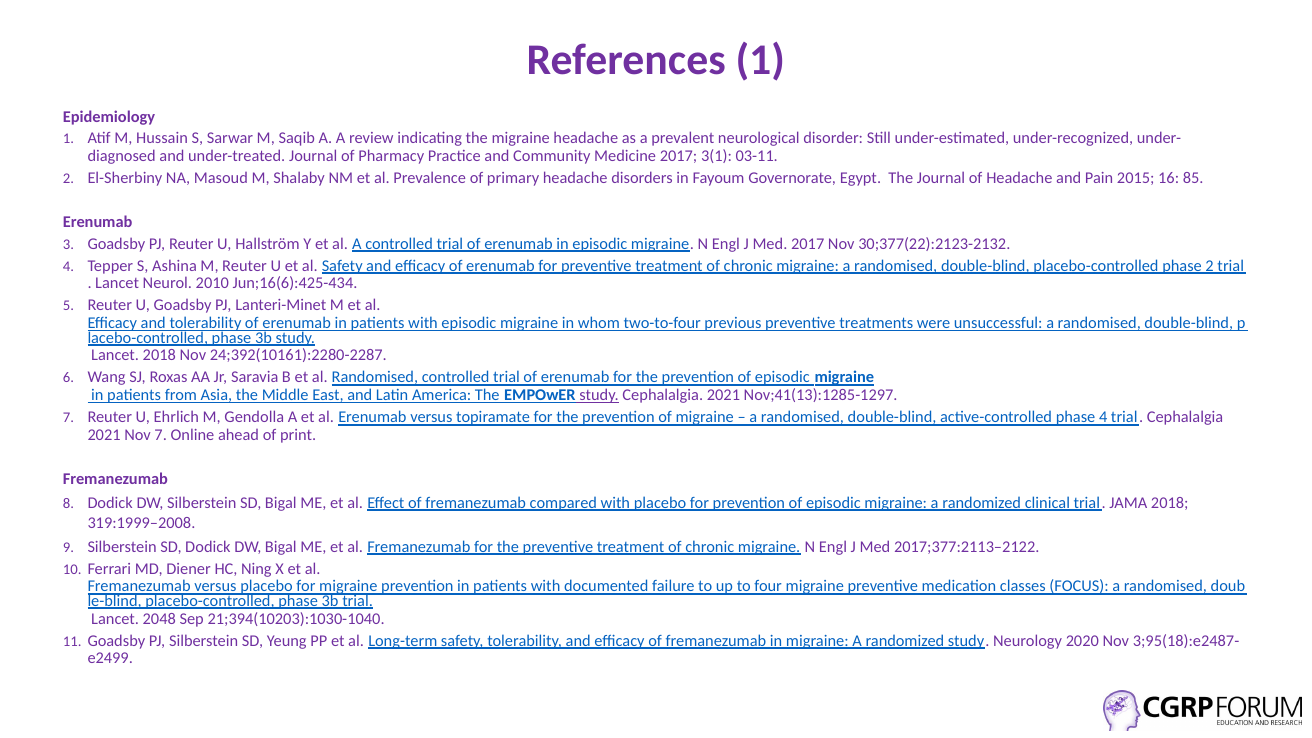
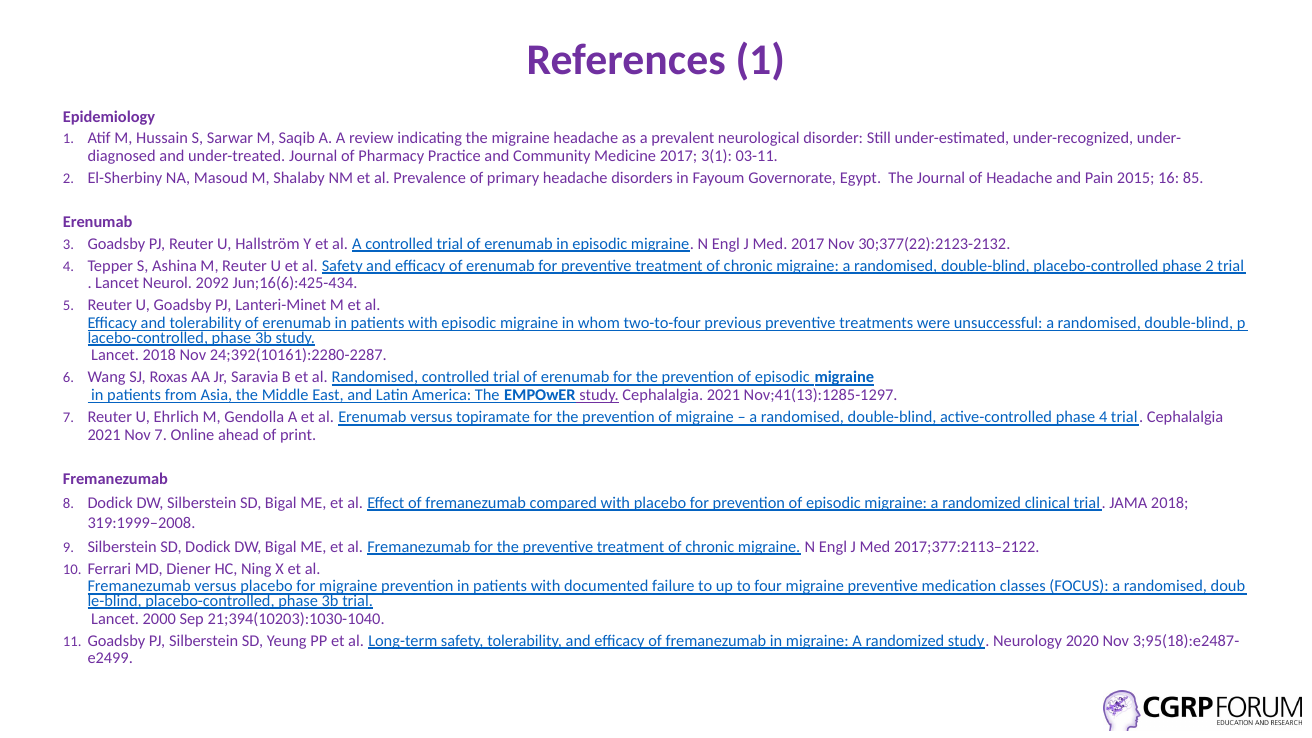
2010: 2010 -> 2092
2048: 2048 -> 2000
